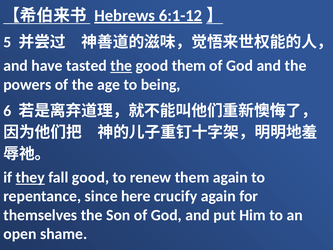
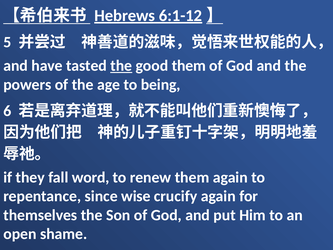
they underline: present -> none
fall good: good -> word
here: here -> wise
